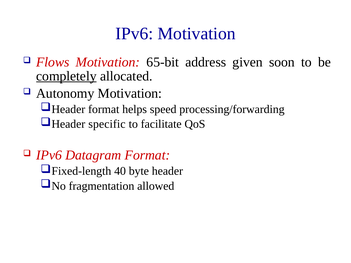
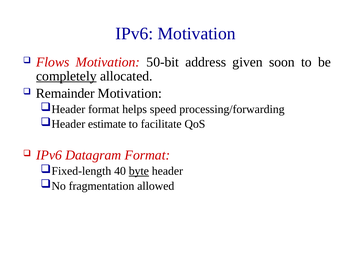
65-bit: 65-bit -> 50-bit
Autonomy: Autonomy -> Remainder
specific: specific -> estimate
byte underline: none -> present
